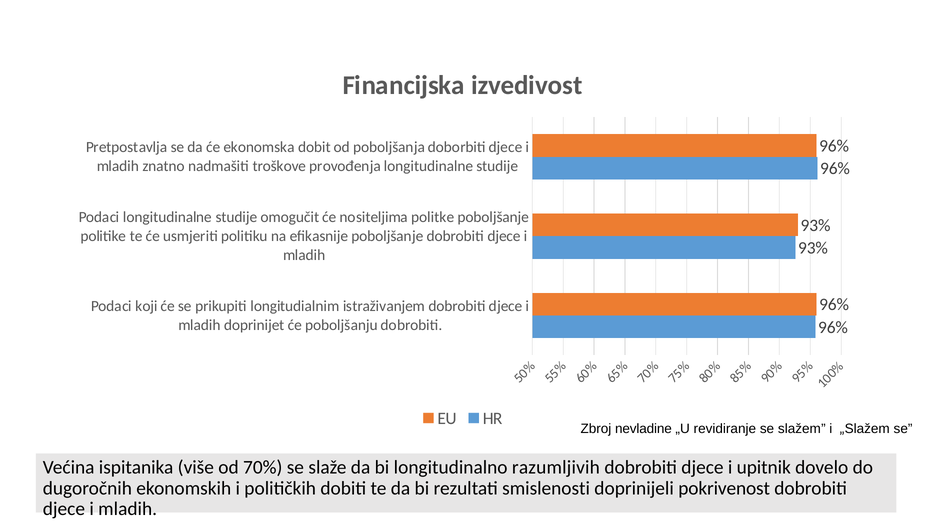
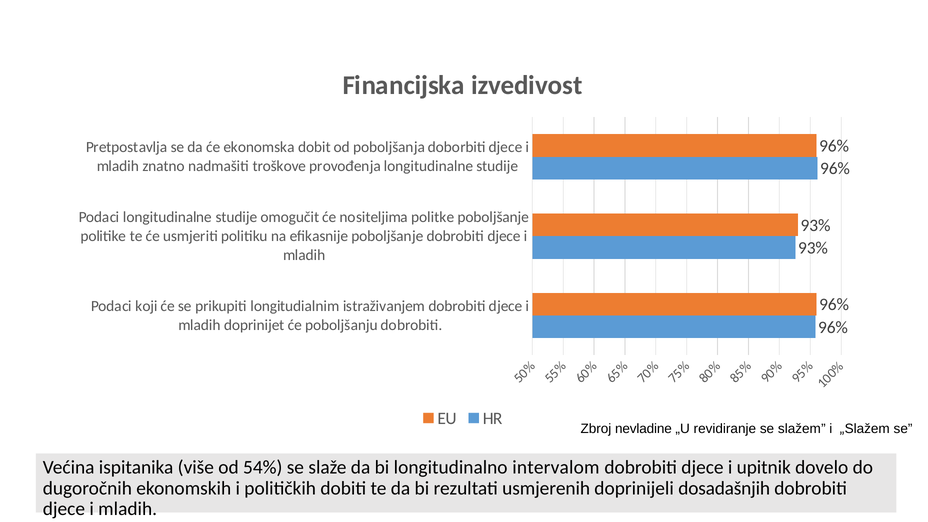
70%: 70% -> 54%
razumljivih: razumljivih -> intervalom
smislenosti: smislenosti -> usmjerenih
pokrivenost: pokrivenost -> dosadašnjih
